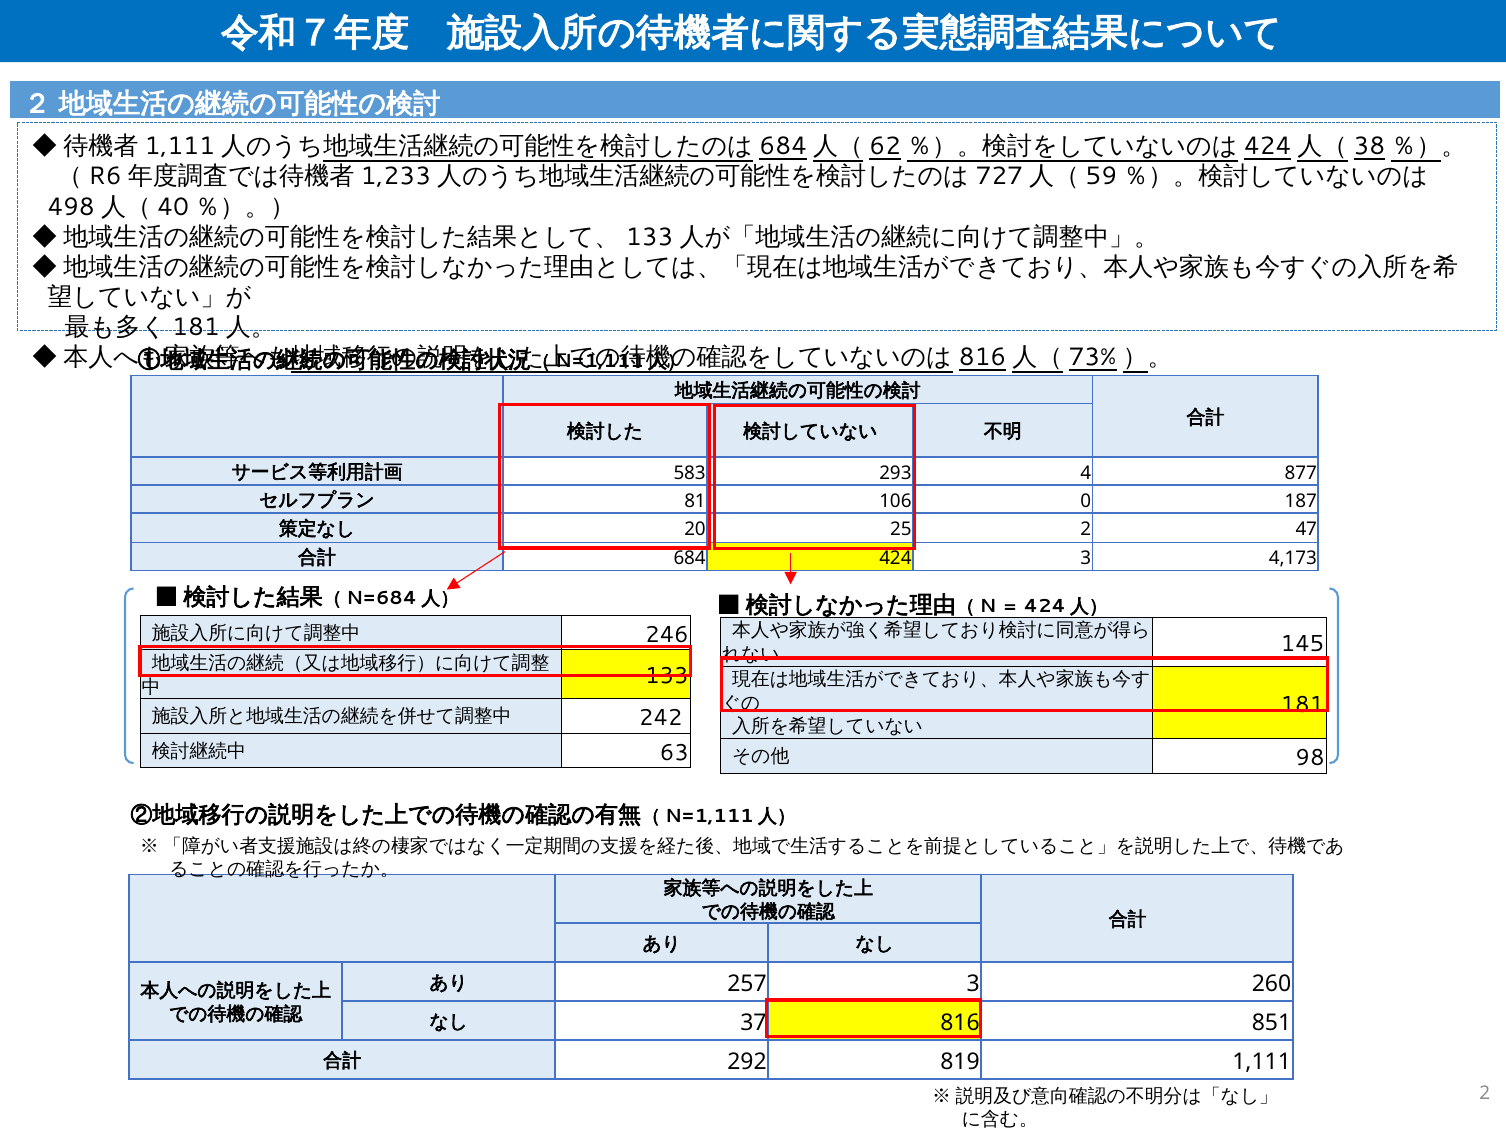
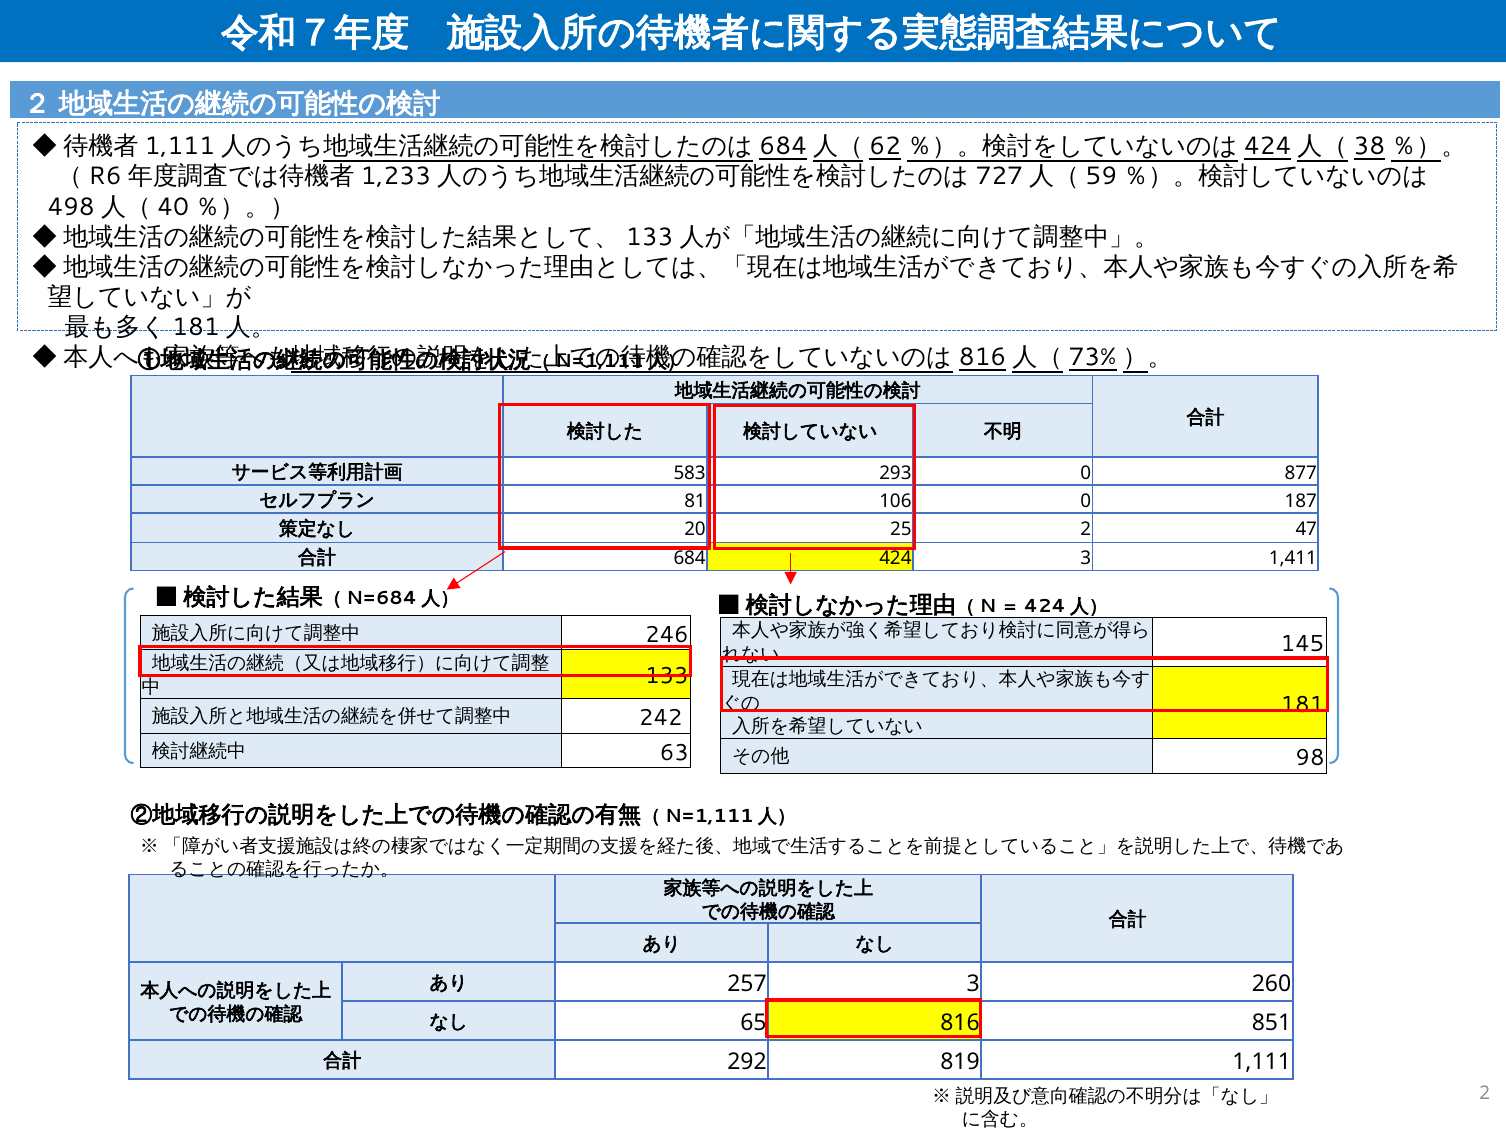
293 4: 4 -> 0
4,173: 4,173 -> 1,411
37: 37 -> 65
